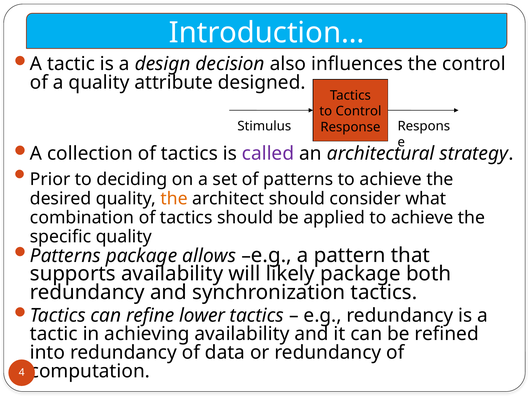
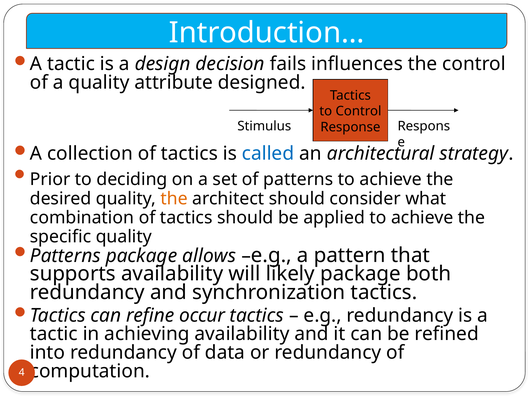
also: also -> fails
called colour: purple -> blue
lower: lower -> occur
